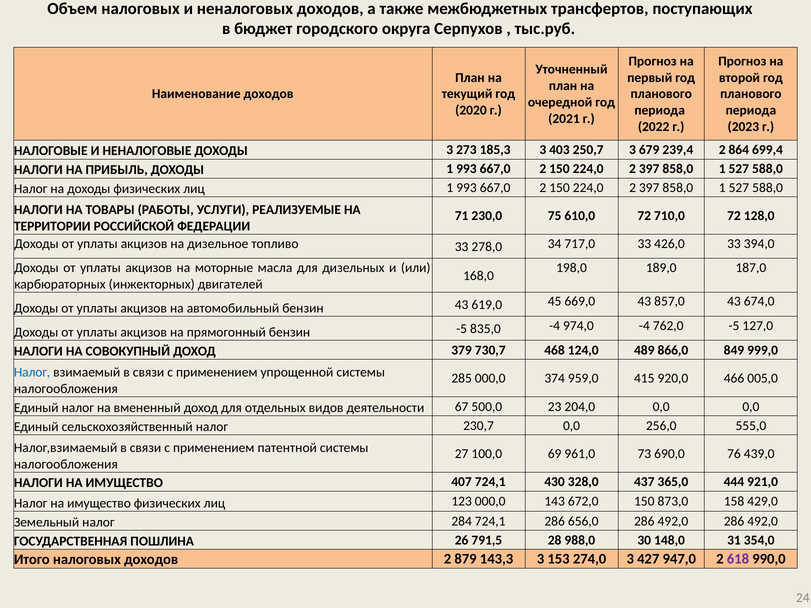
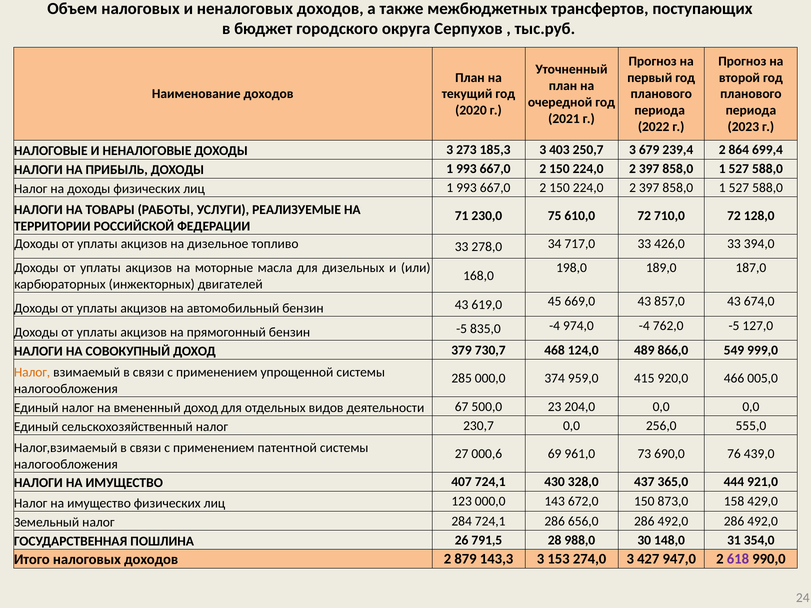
849: 849 -> 549
Налог at (32, 372) colour: blue -> orange
100,0: 100,0 -> 000,6
